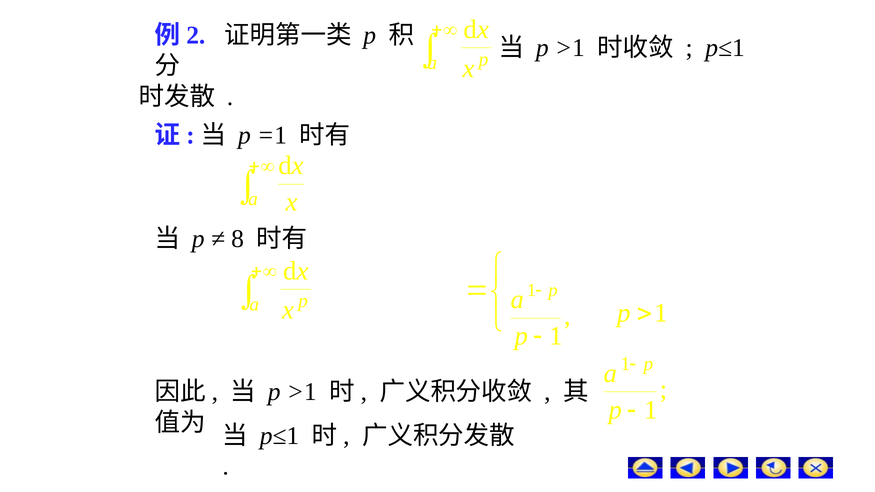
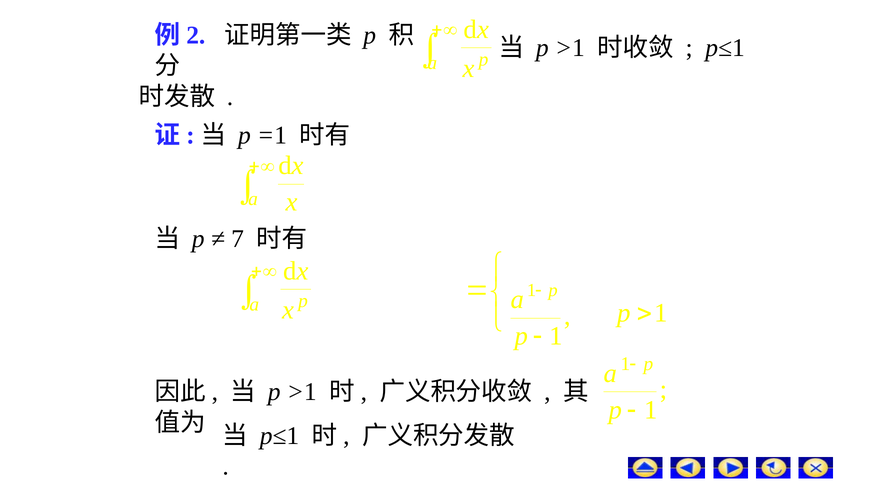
8: 8 -> 7
